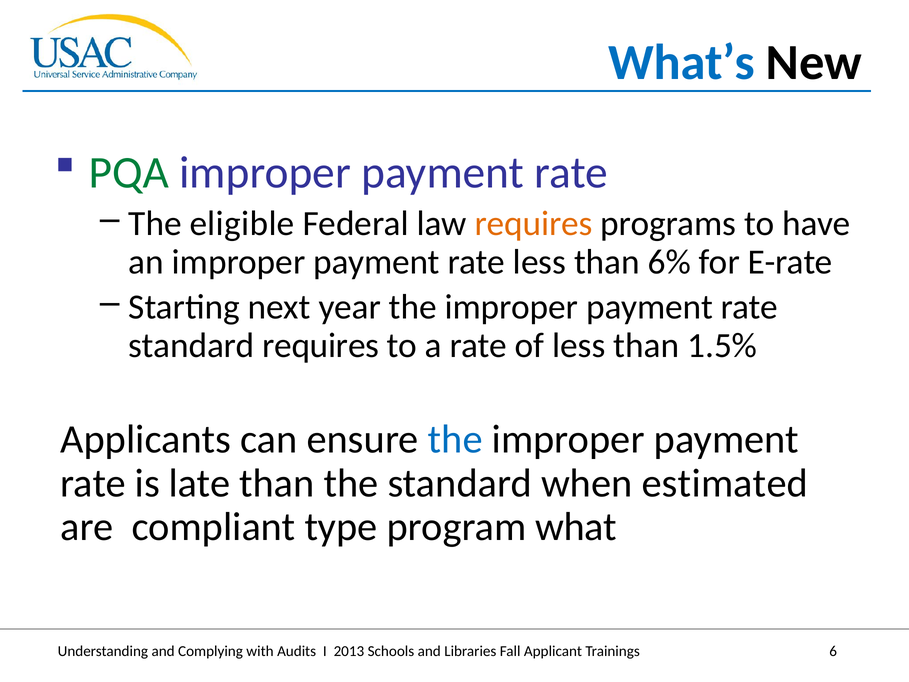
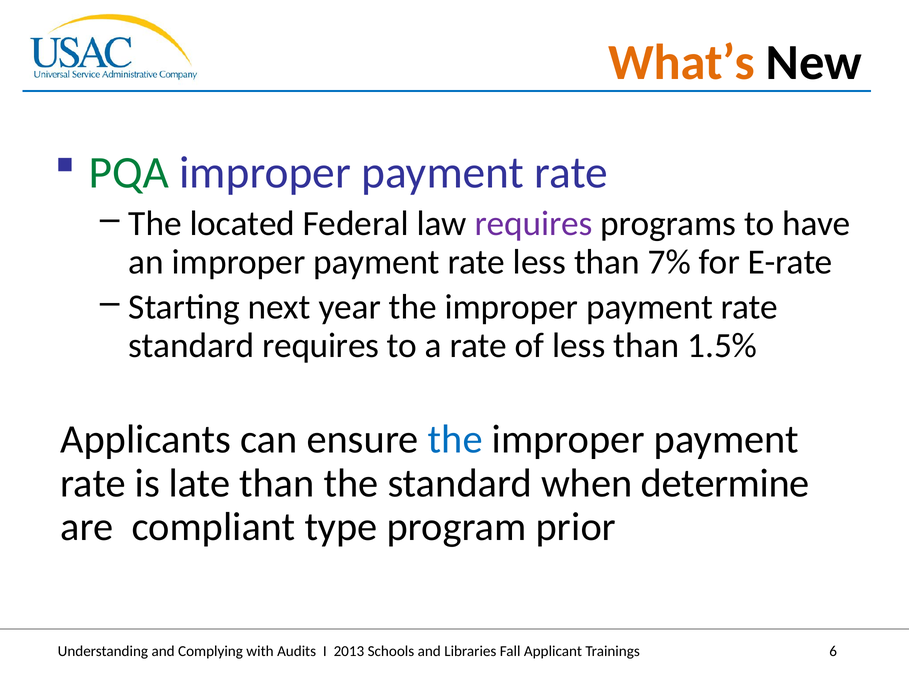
What’s colour: blue -> orange
eligible: eligible -> located
requires at (534, 224) colour: orange -> purple
6%: 6% -> 7%
estimated: estimated -> determine
what: what -> prior
